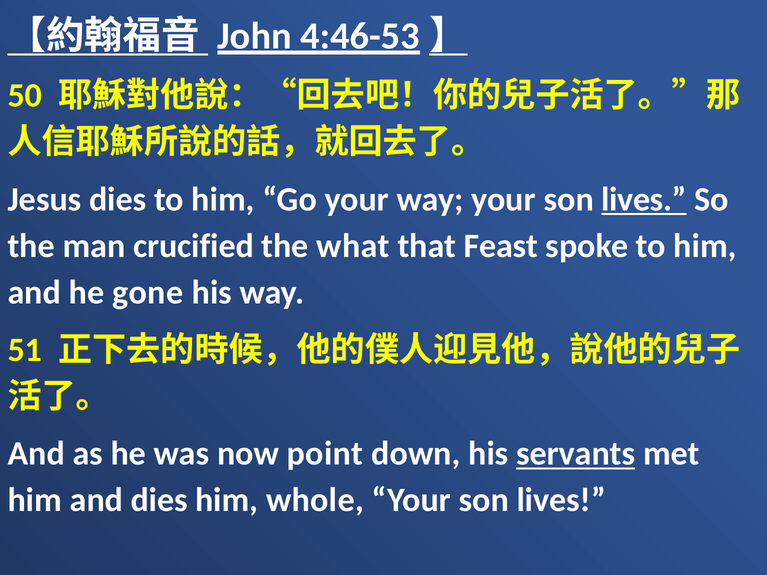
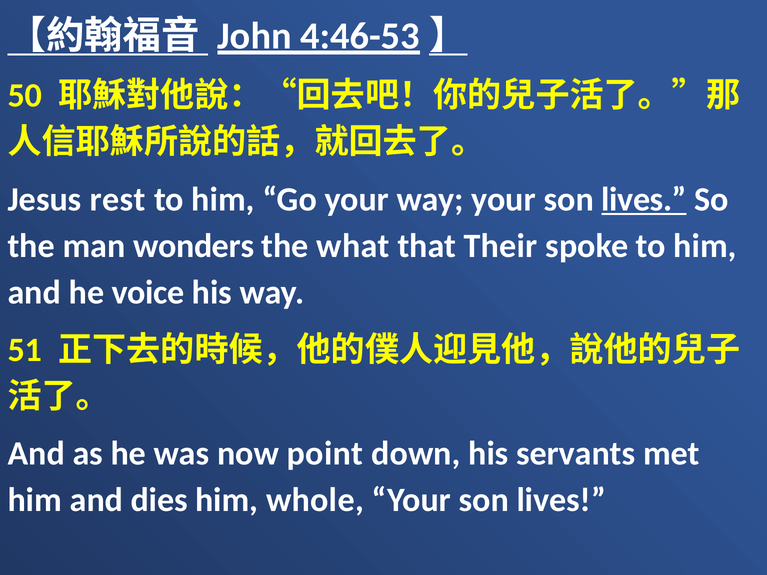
Jesus dies: dies -> rest
crucified: crucified -> wonders
Feast: Feast -> Their
gone: gone -> voice
servants underline: present -> none
